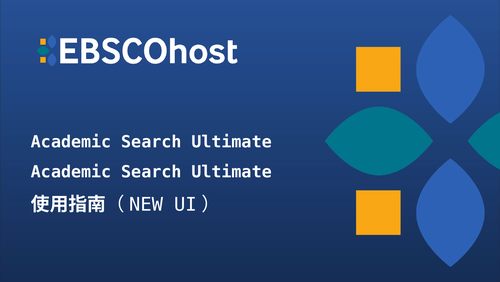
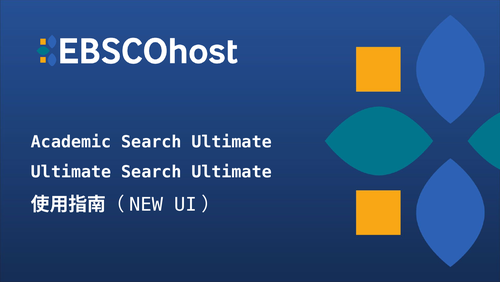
Academic at (71, 171): Academic -> Ultimate
